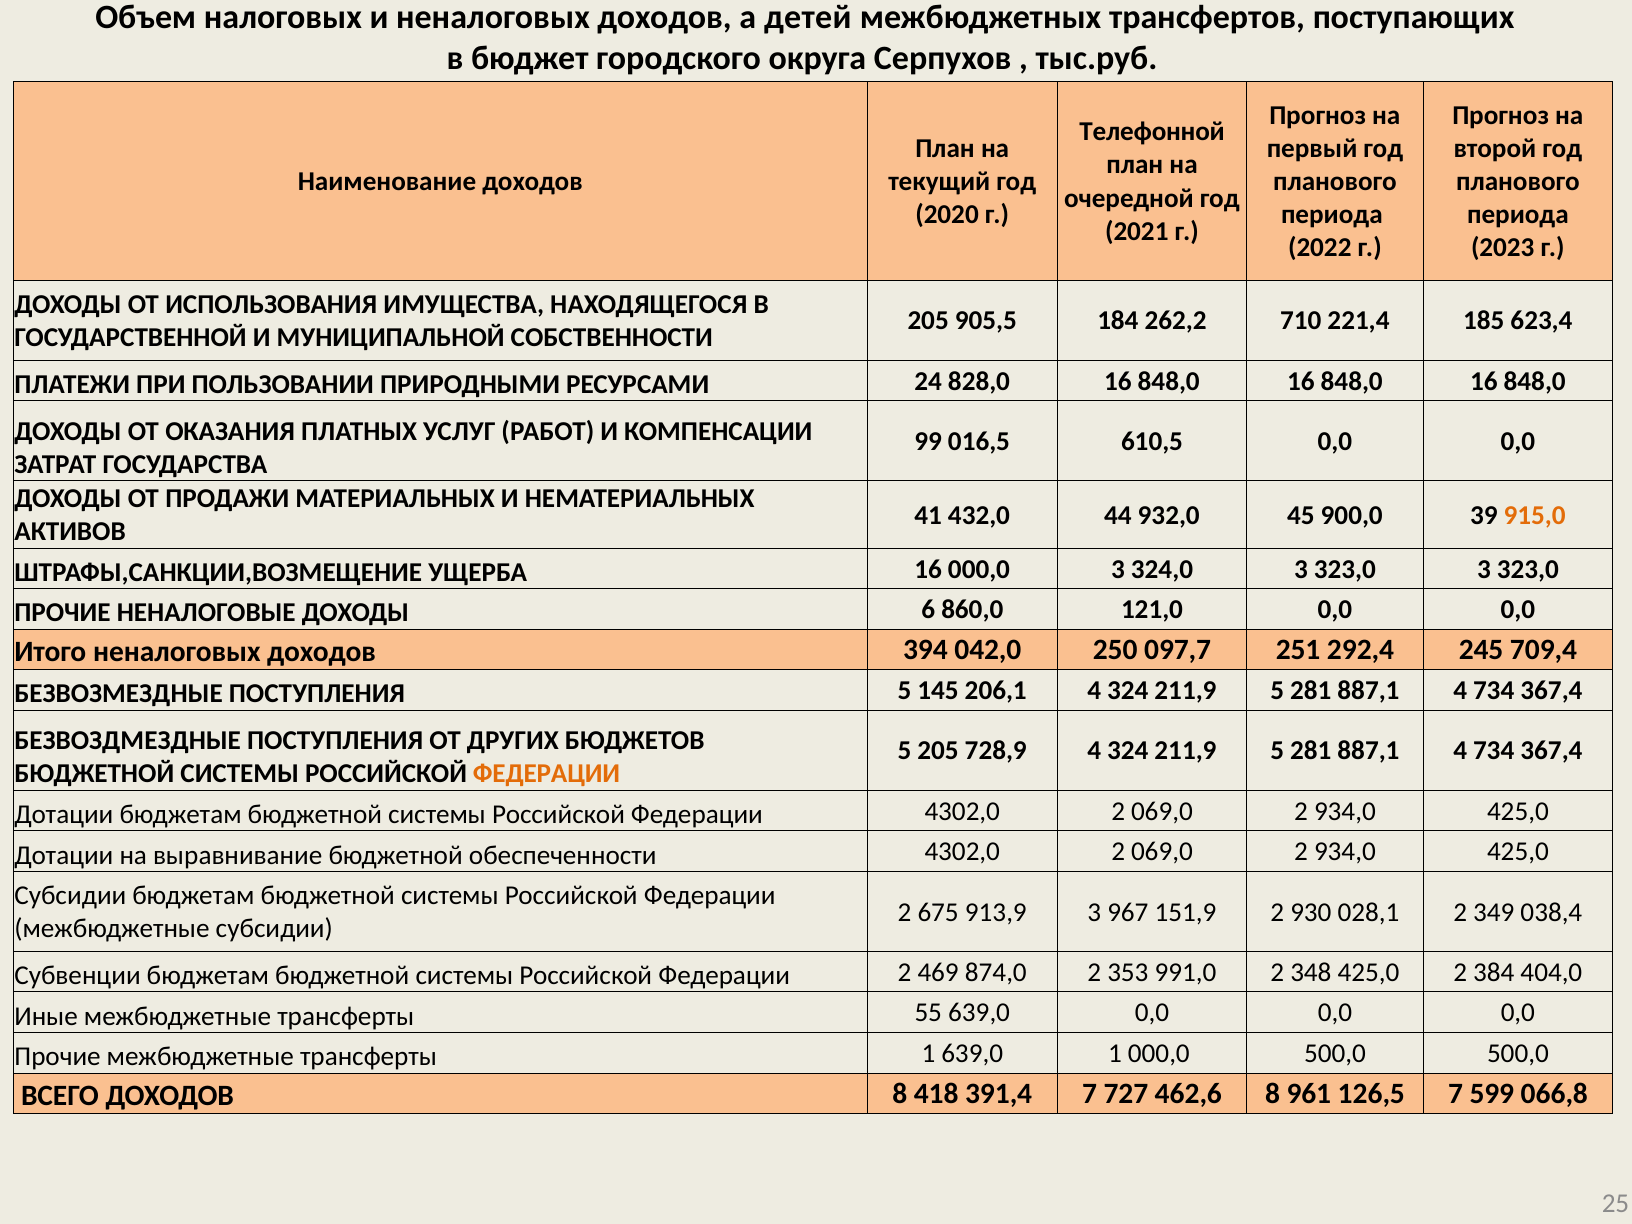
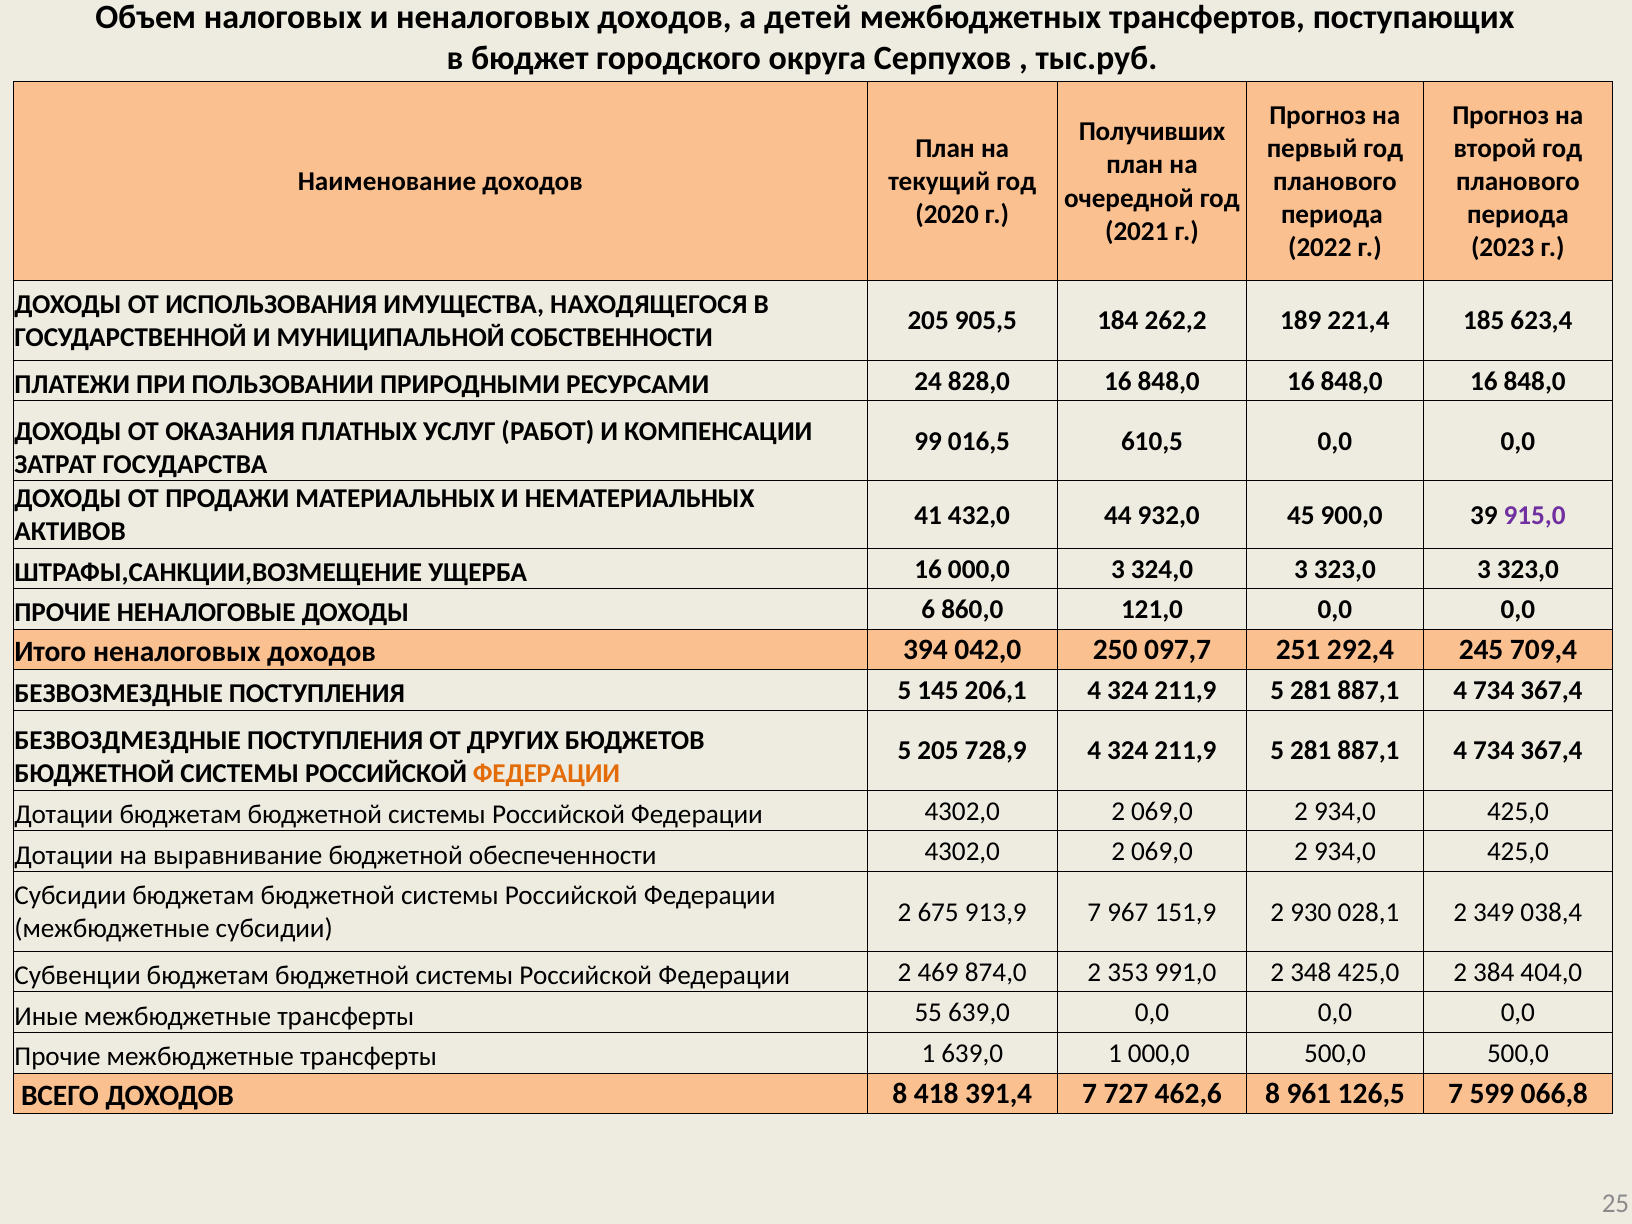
Телефонной: Телефонной -> Получивших
710: 710 -> 189
915,0 colour: orange -> purple
913,9 3: 3 -> 7
